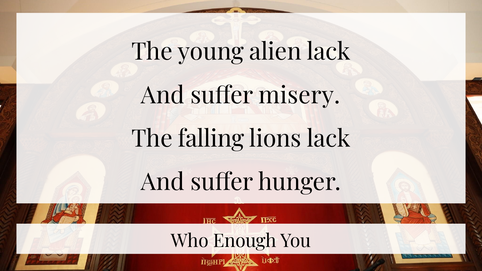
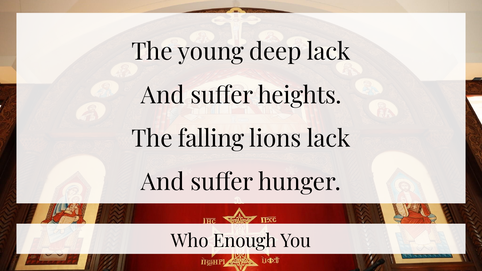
alien: alien -> deep
misery: misery -> heights
